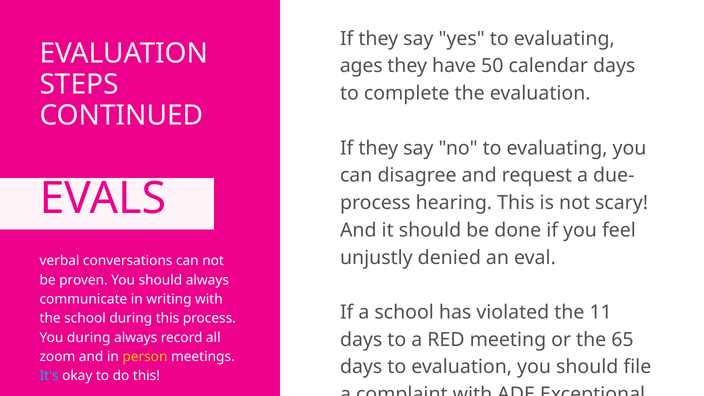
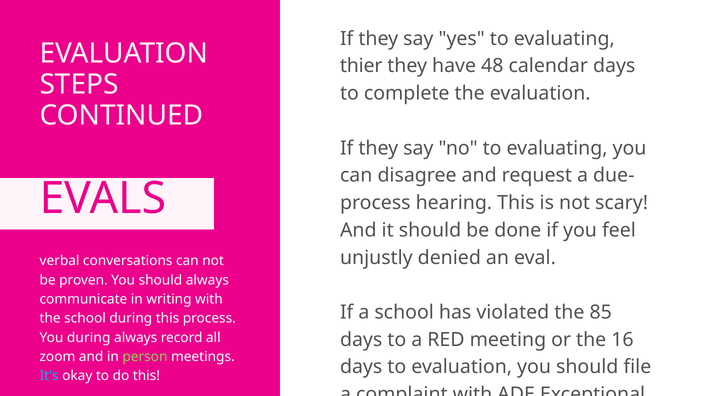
ages: ages -> thier
50: 50 -> 48
11: 11 -> 85
65: 65 -> 16
person colour: yellow -> light green
